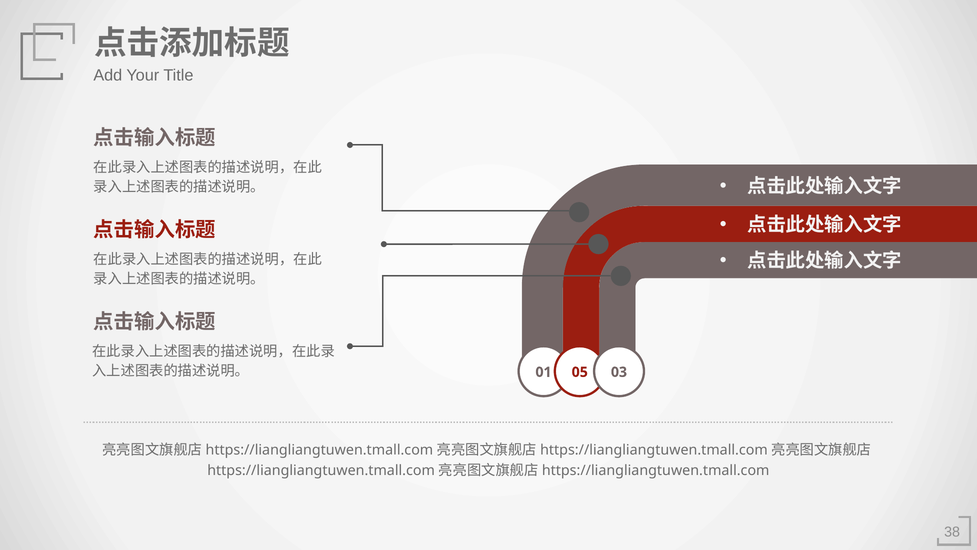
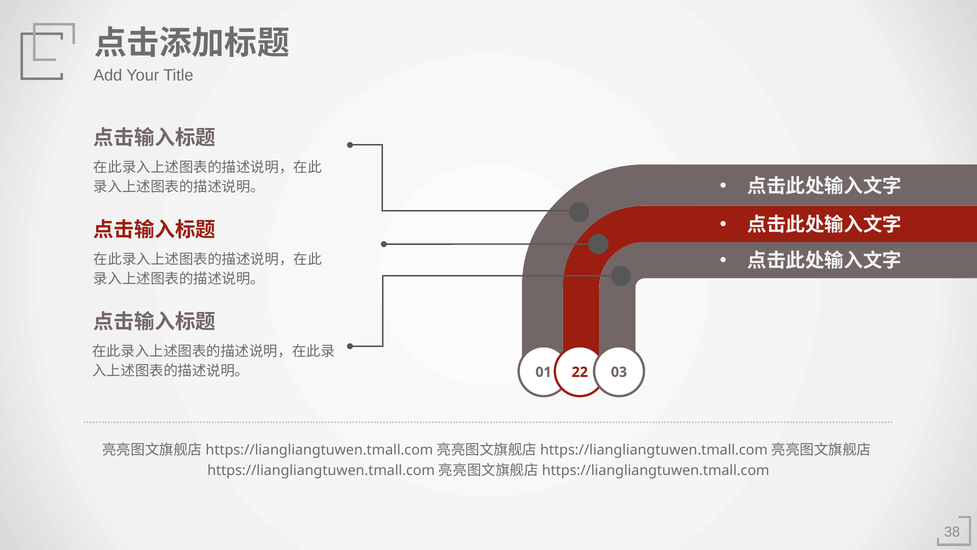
05: 05 -> 22
